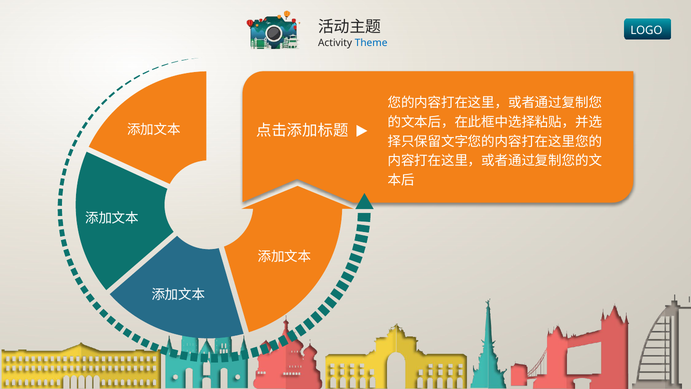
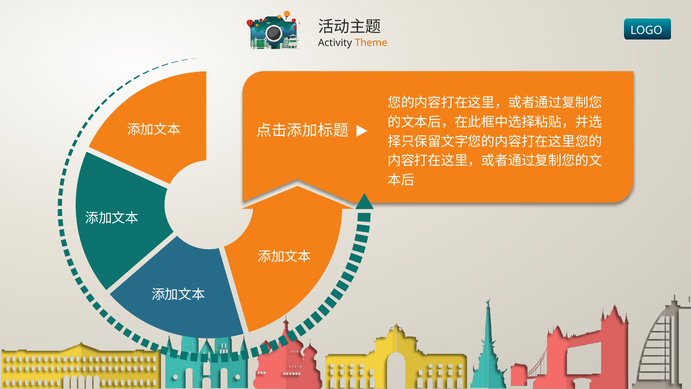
Theme colour: blue -> orange
